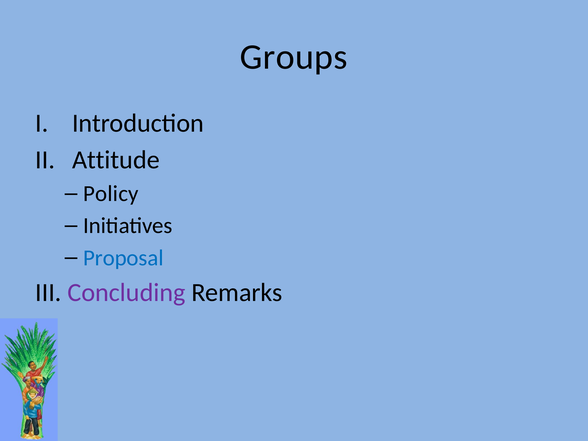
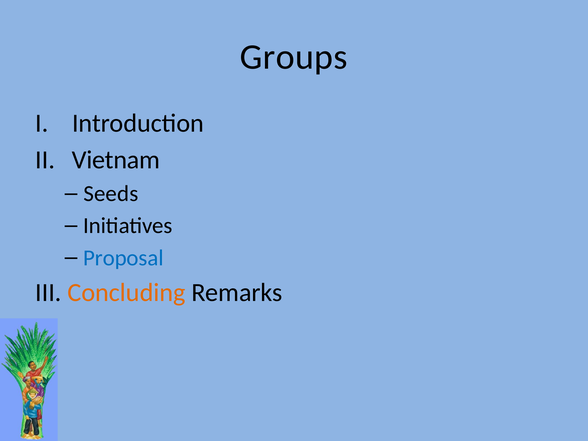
Attitude: Attitude -> Vietnam
Policy: Policy -> Seeds
Concluding colour: purple -> orange
